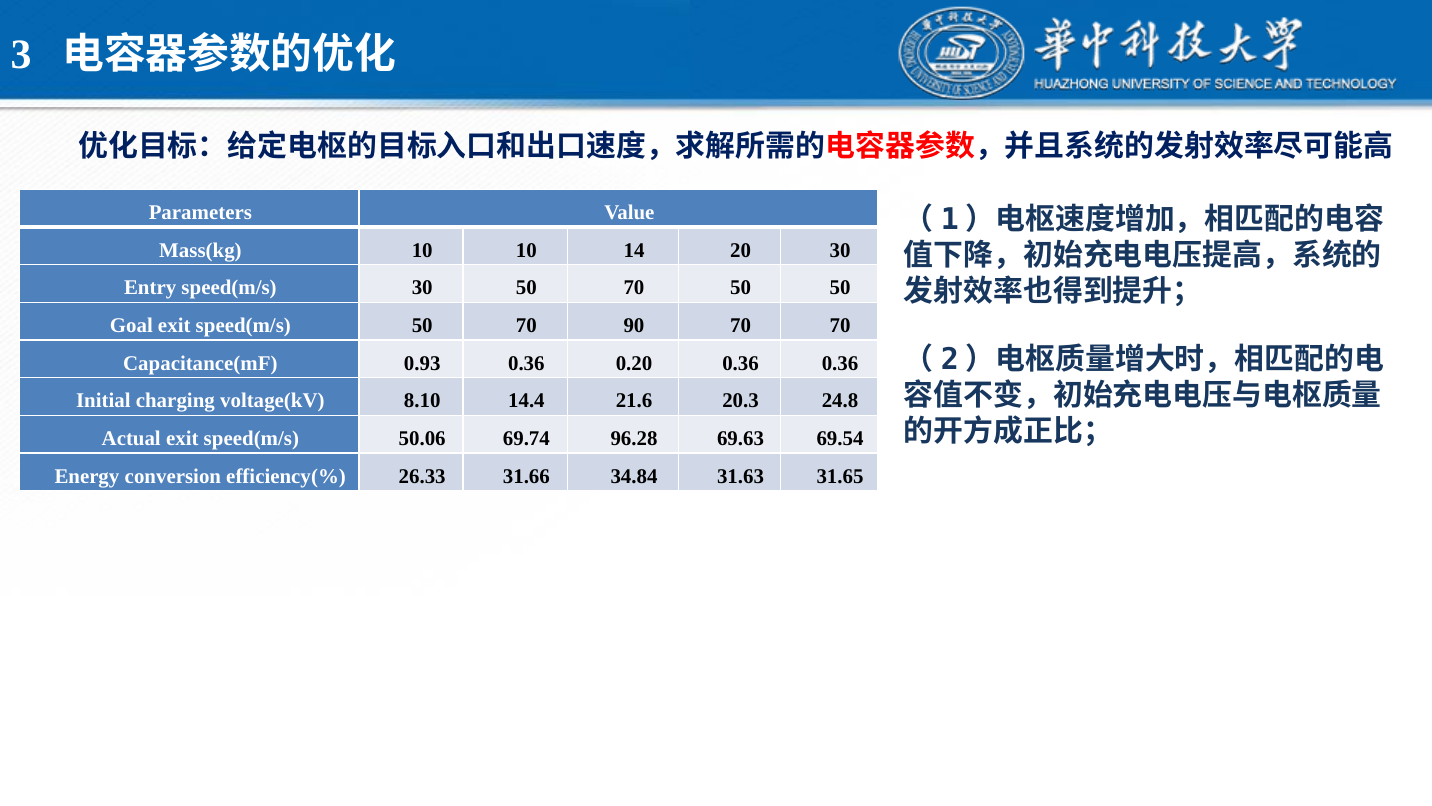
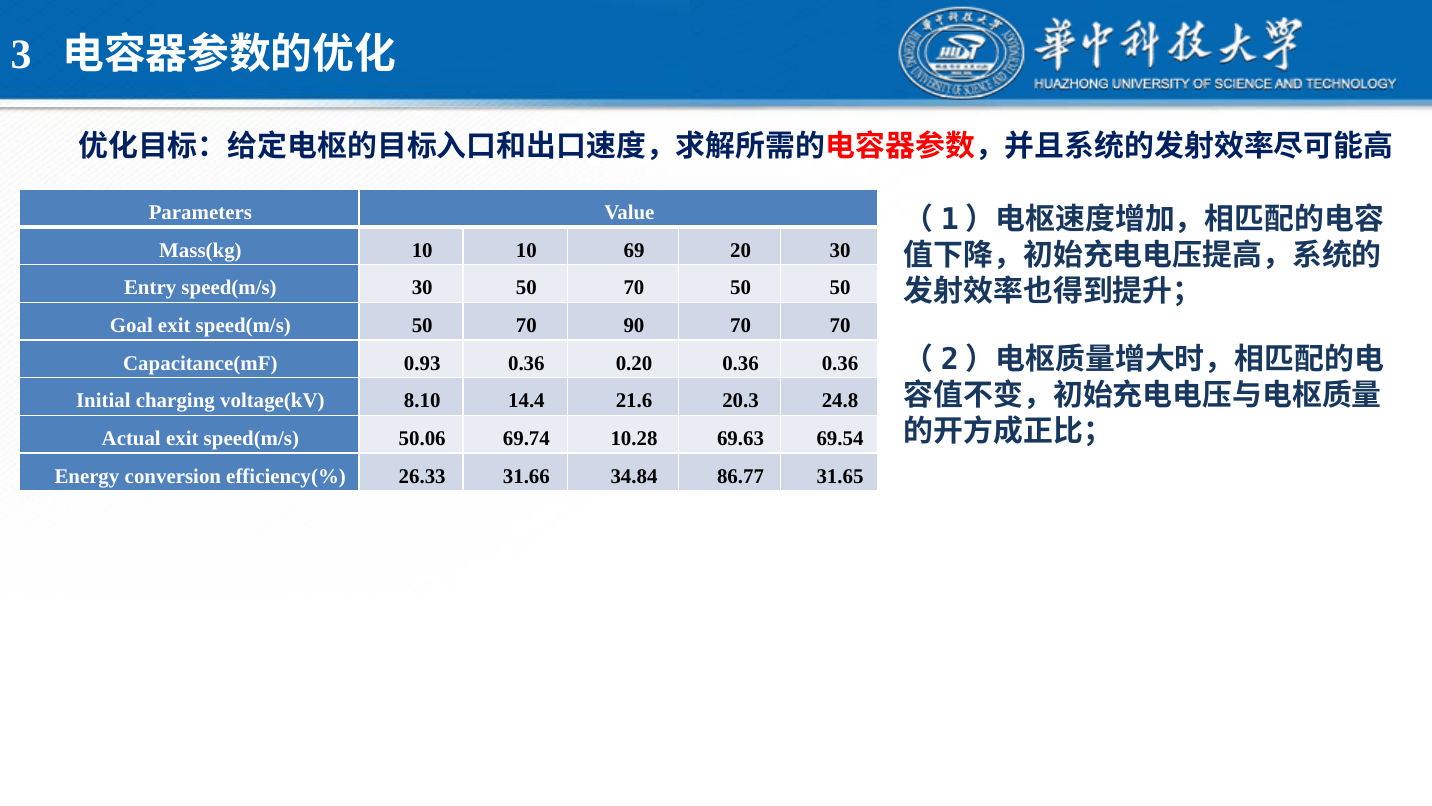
14: 14 -> 69
96.28: 96.28 -> 10.28
31.63: 31.63 -> 86.77
